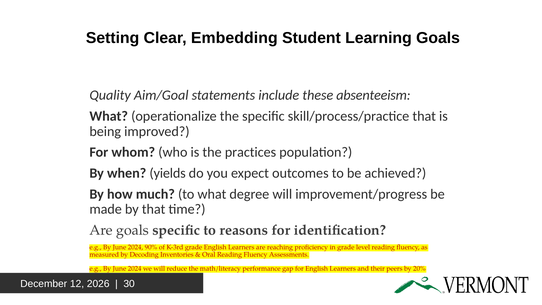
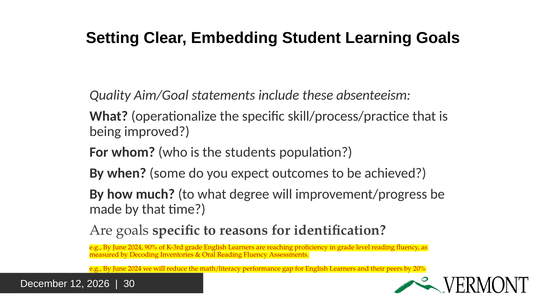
practices: practices -> students
yields: yields -> some
